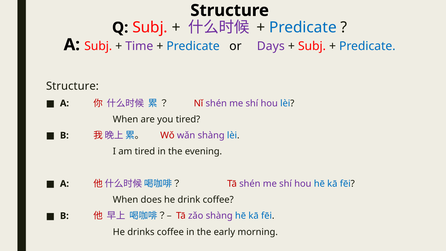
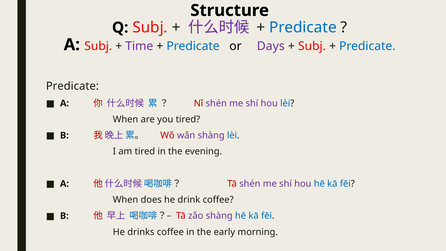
Structure at (72, 86): Structure -> Predicate
